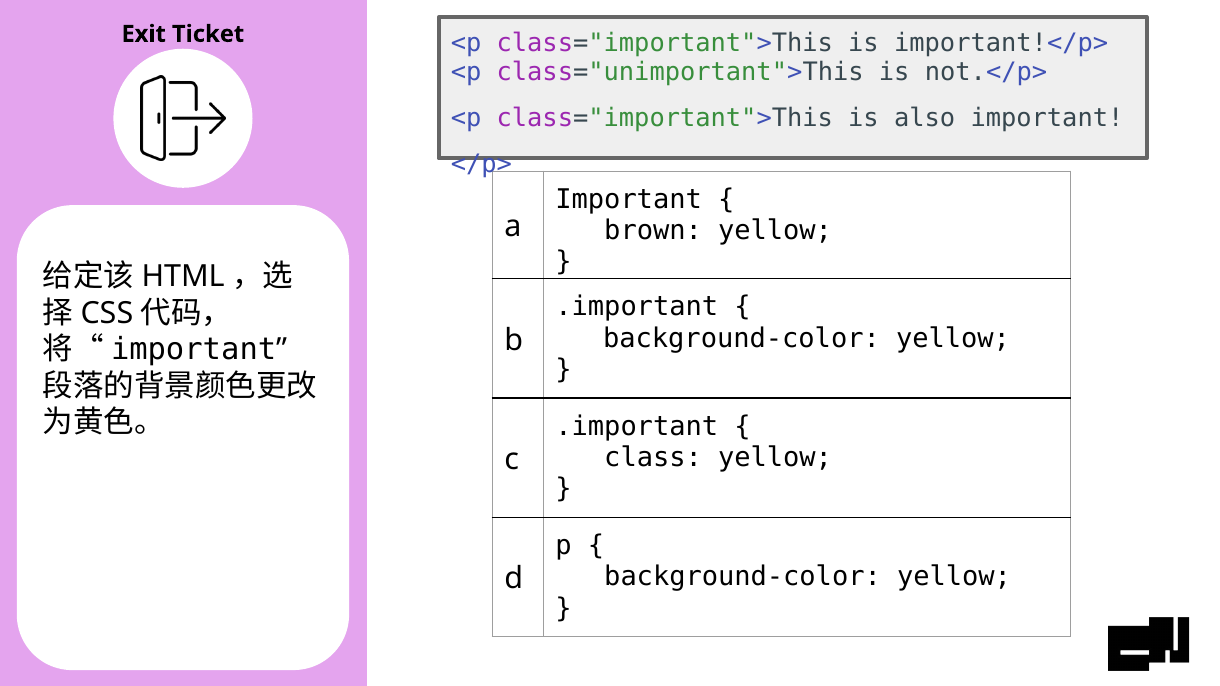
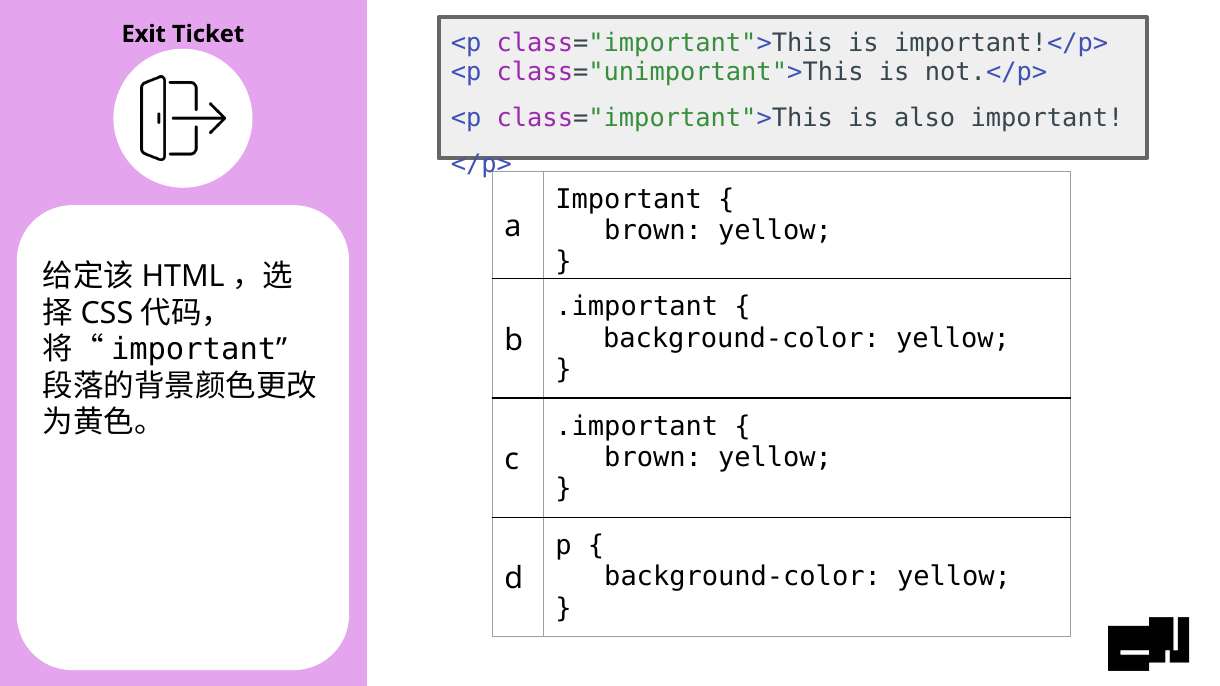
class at (653, 458): class -> brown
